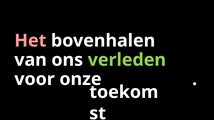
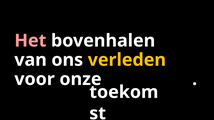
verleden colour: light green -> yellow
